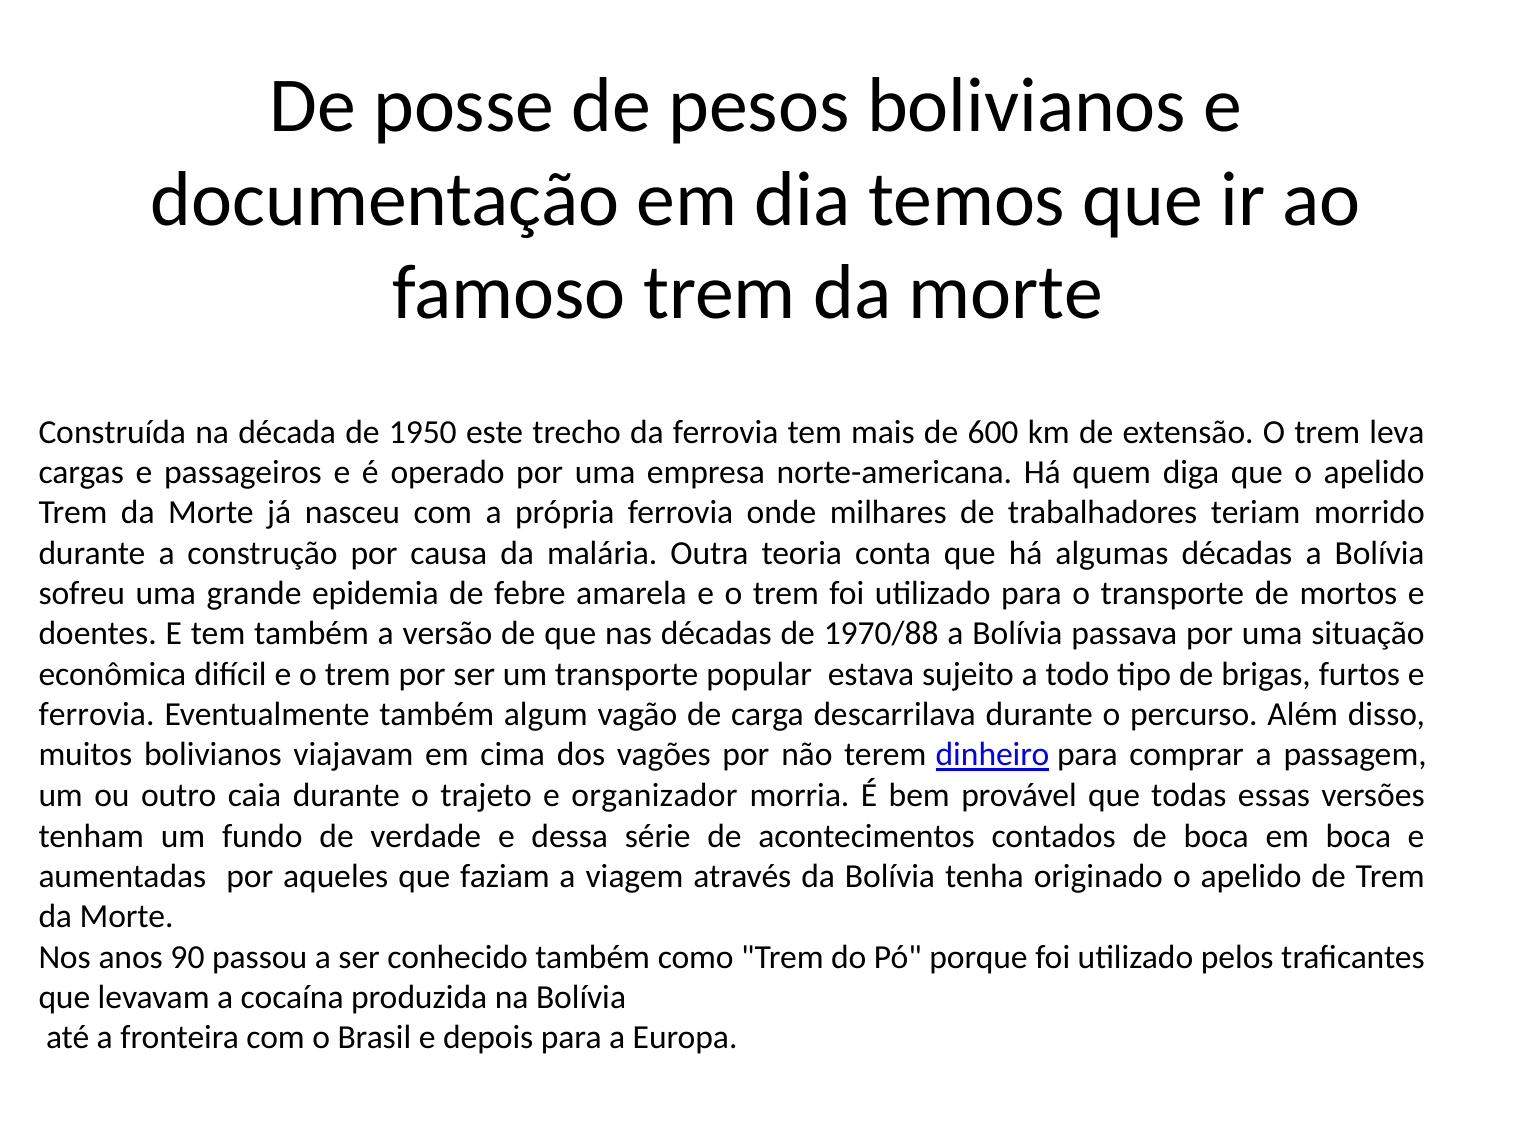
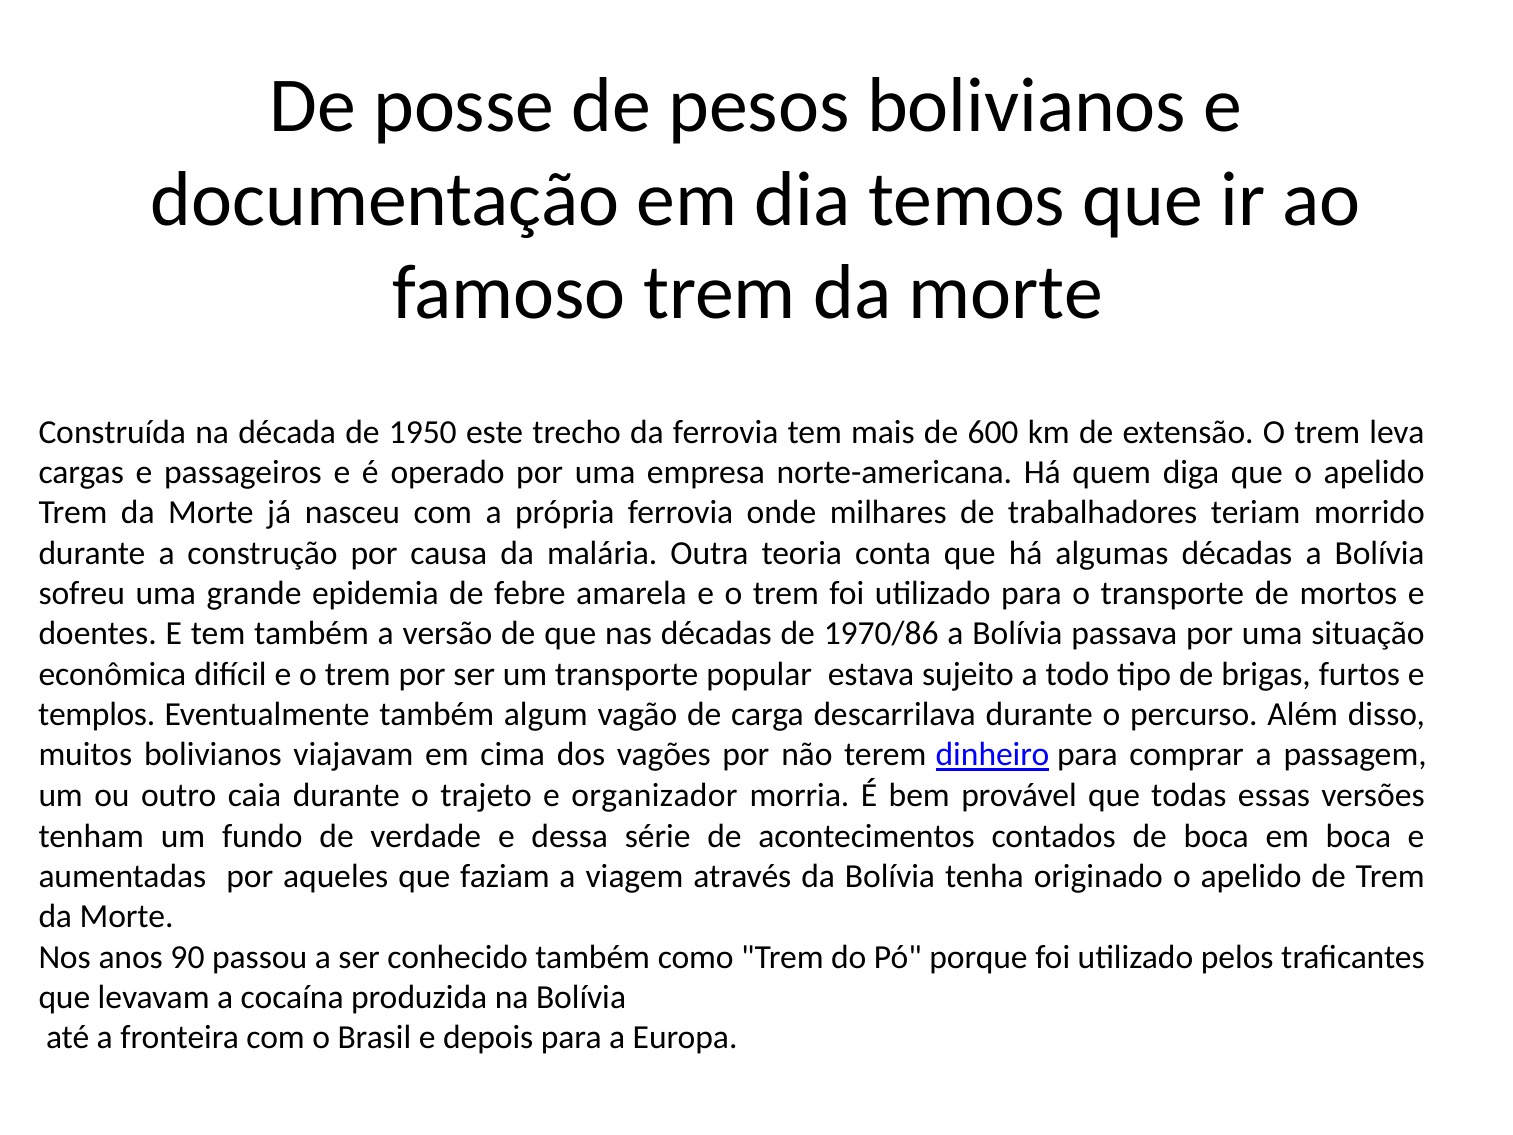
1970/88: 1970/88 -> 1970/86
ferrovia at (97, 714): ferrovia -> templos
